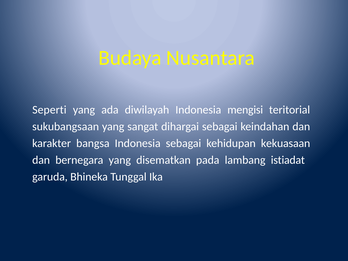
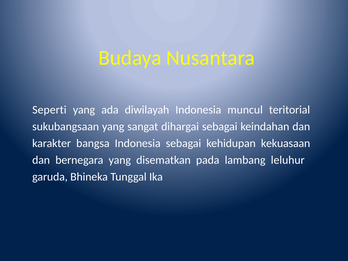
mengisi: mengisi -> muncul
istiadat: istiadat -> leluhur
